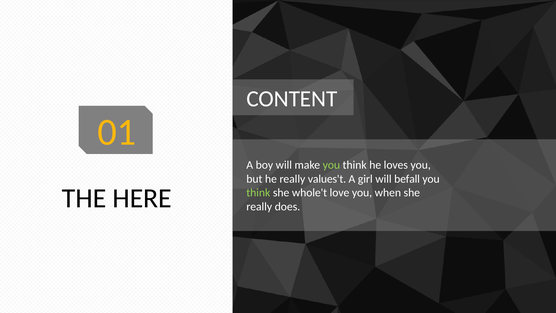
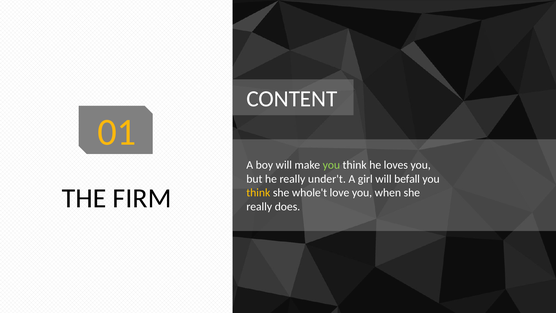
values't: values't -> under't
HERE: HERE -> FIRM
think at (258, 193) colour: light green -> yellow
